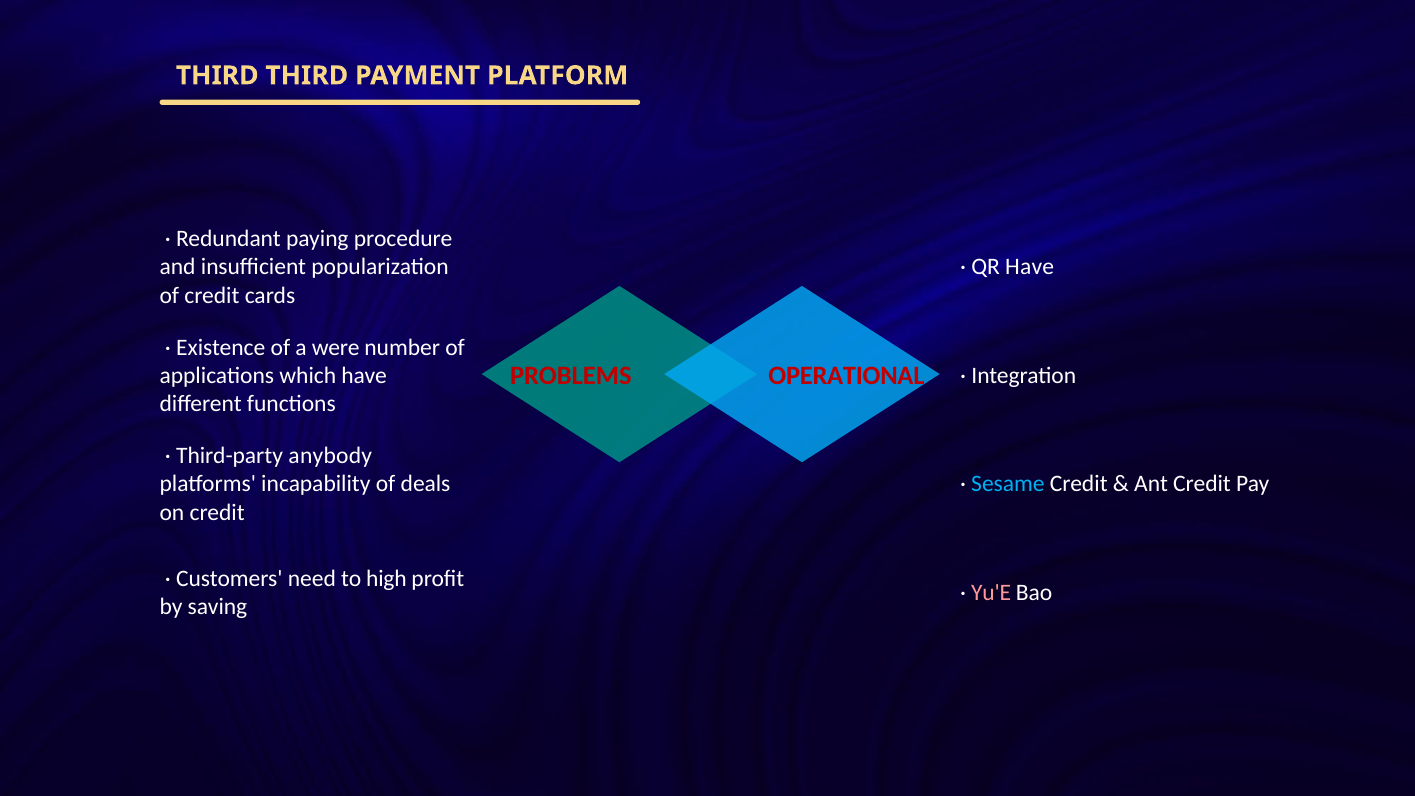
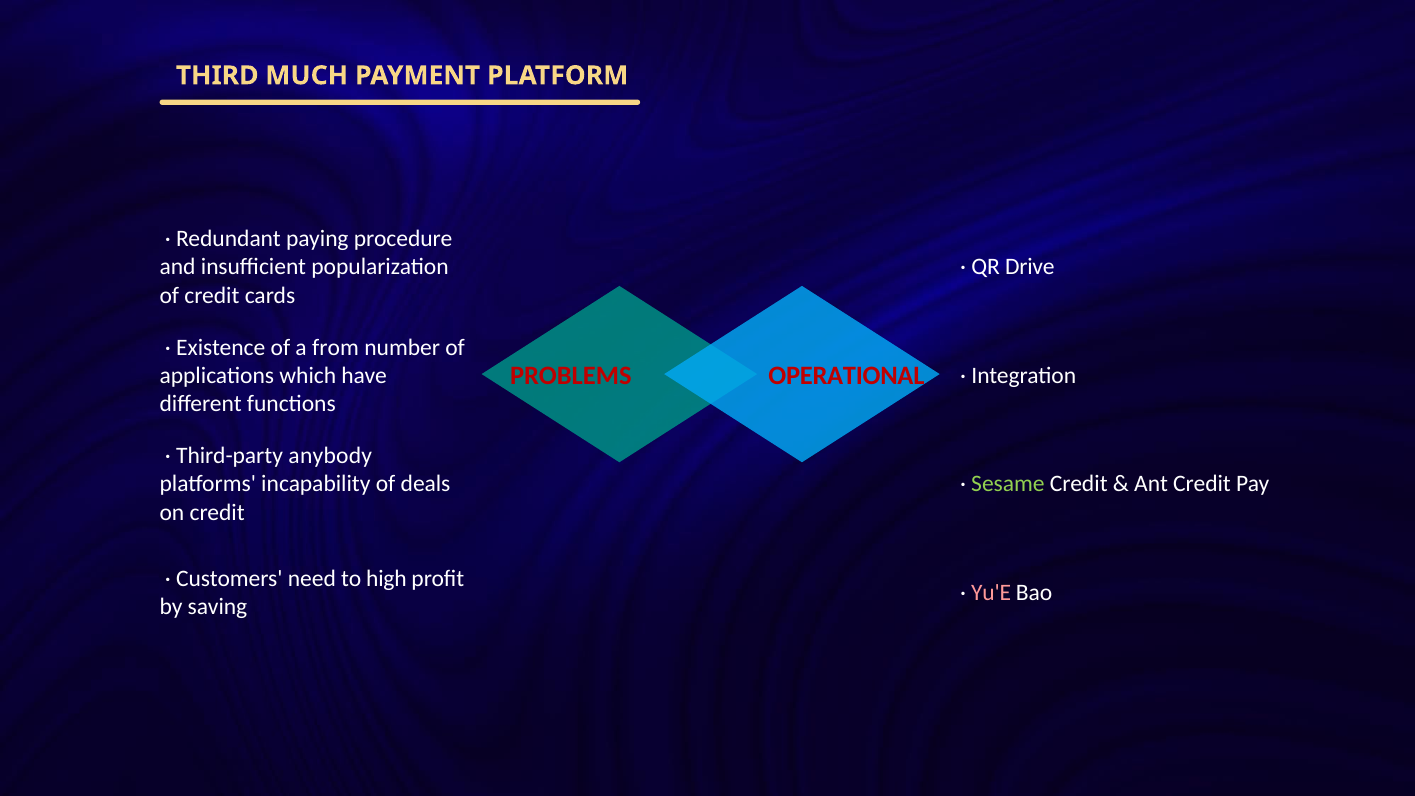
THIRD THIRD: THIRD -> MUCH
QR Have: Have -> Drive
were: were -> from
Sesame colour: light blue -> light green
